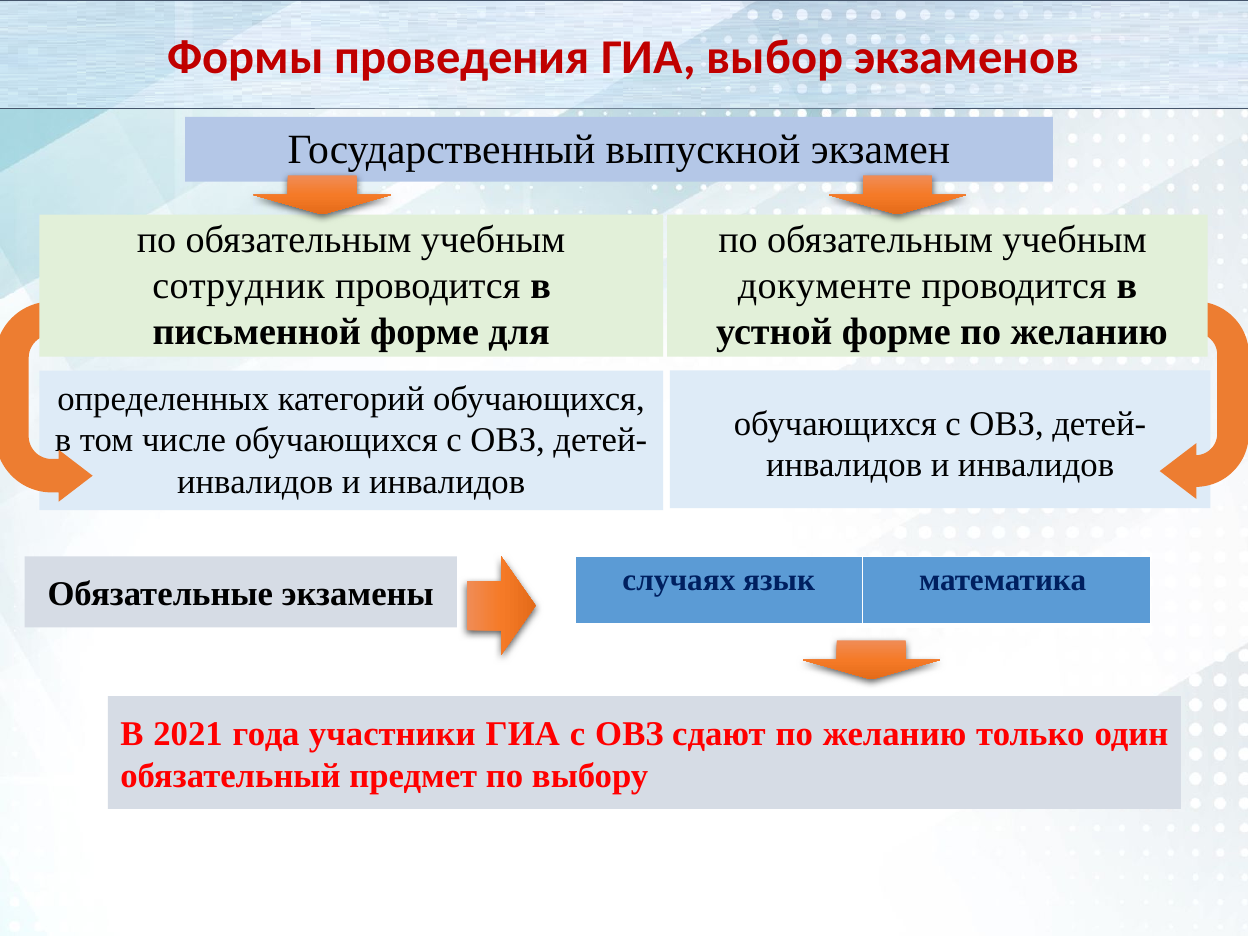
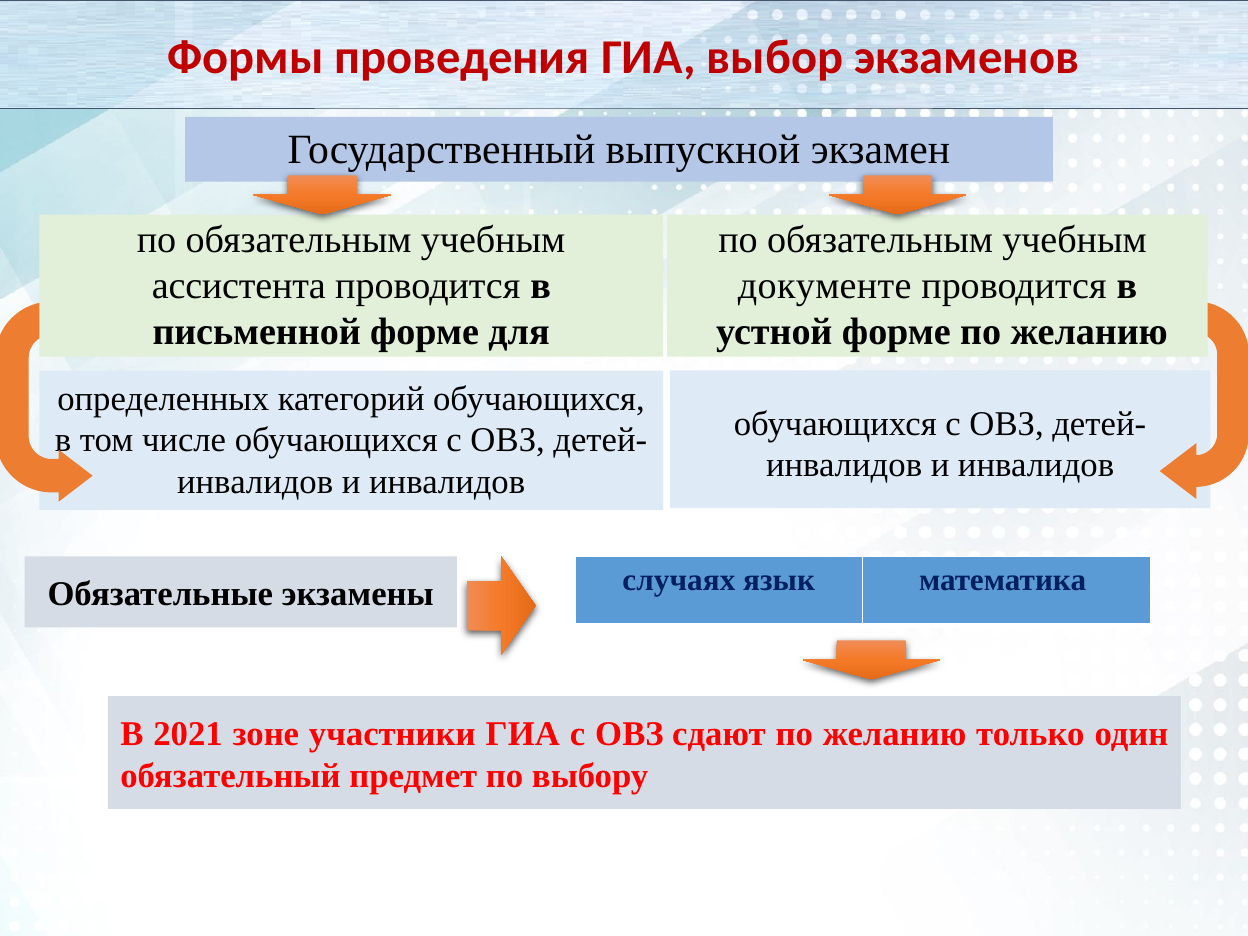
сотрудник: сотрудник -> ассистента
года: года -> зоне
